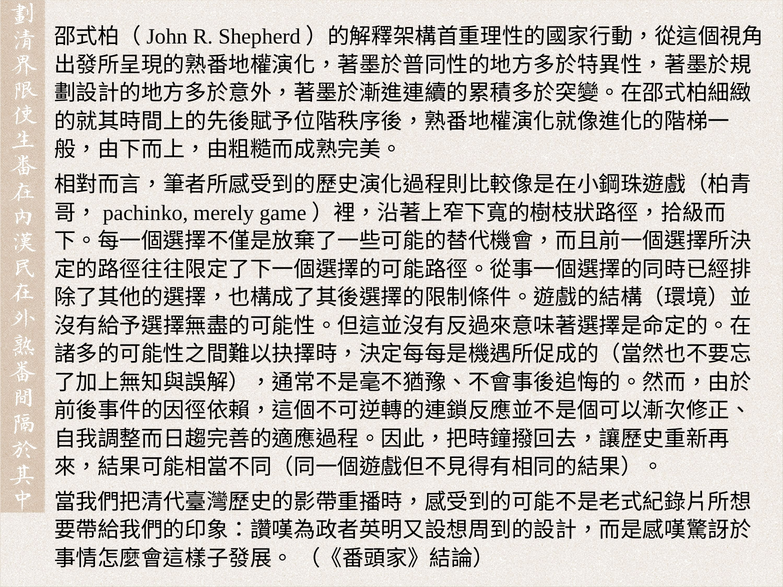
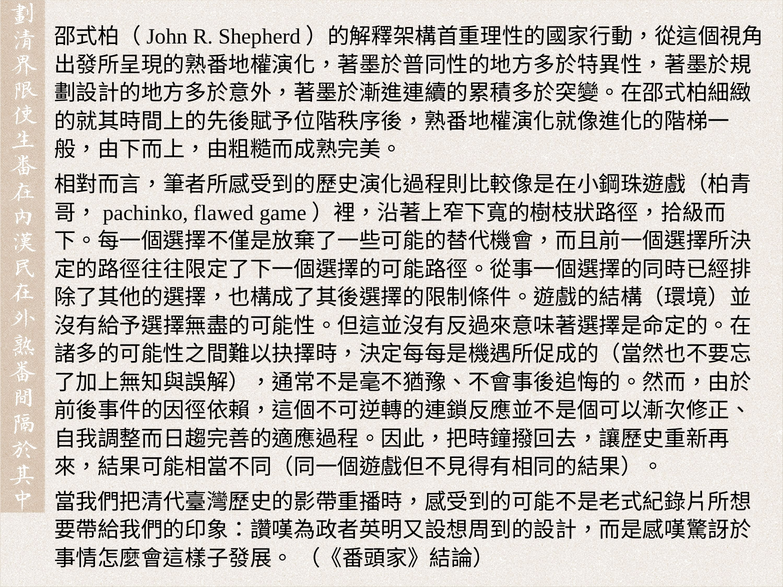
merely: merely -> flawed
